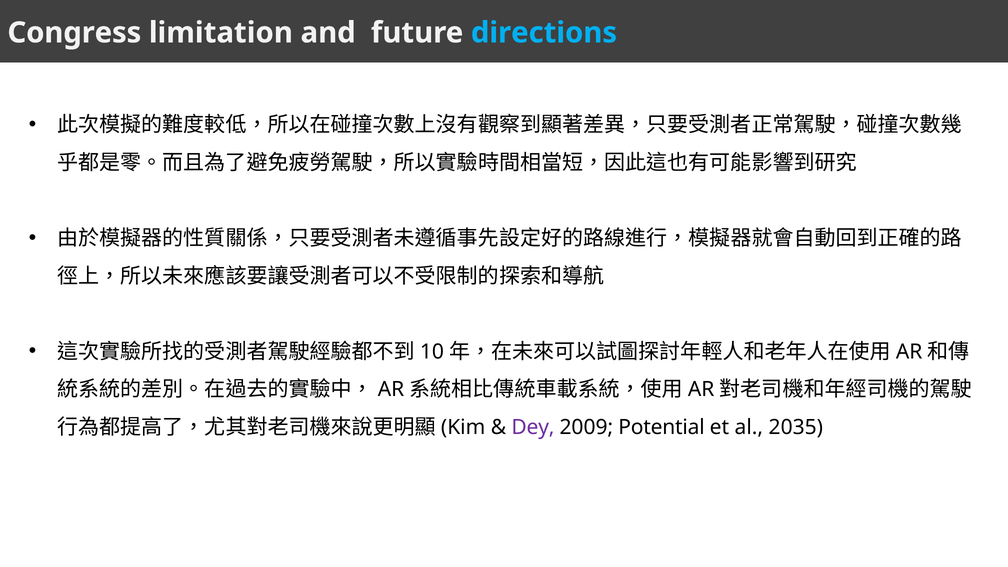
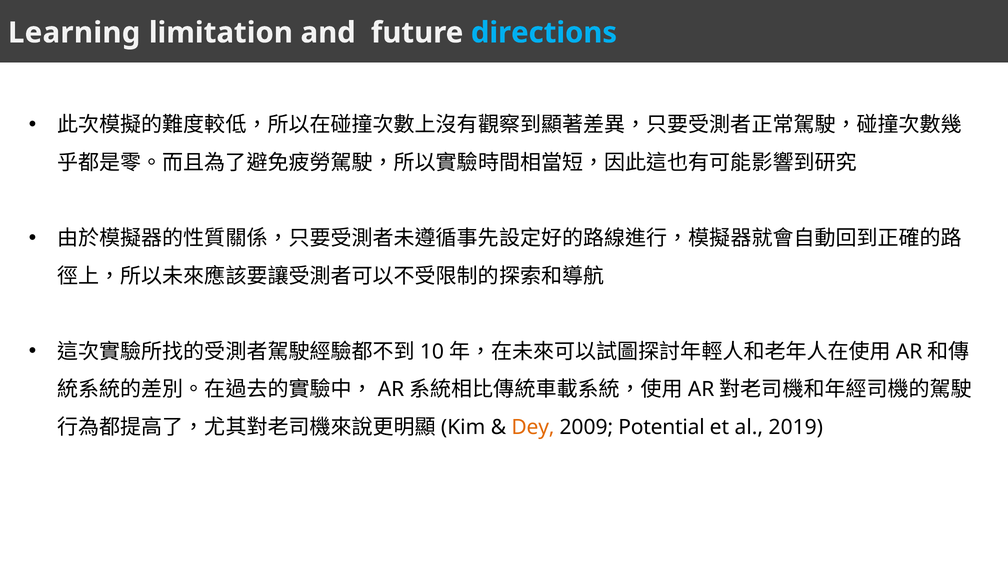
Congress: Congress -> Learning
Dey colour: purple -> orange
2035: 2035 -> 2019
